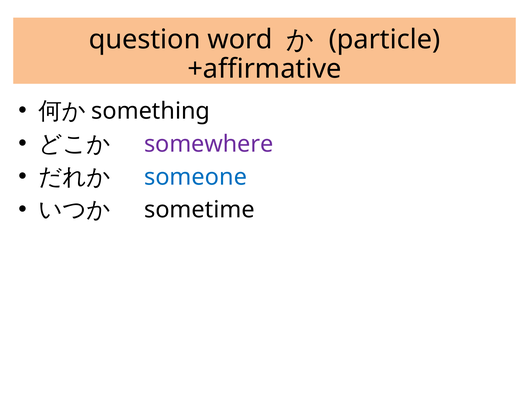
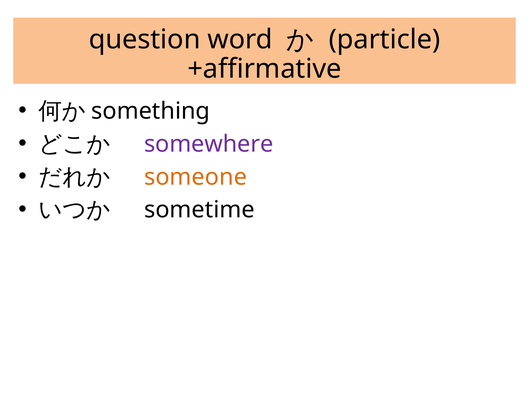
someone colour: blue -> orange
